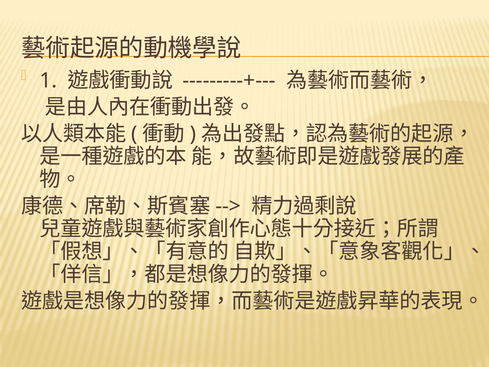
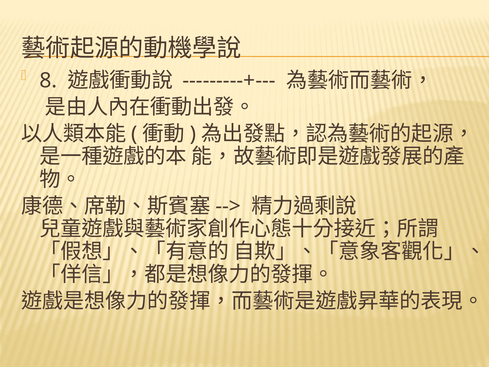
1: 1 -> 8
